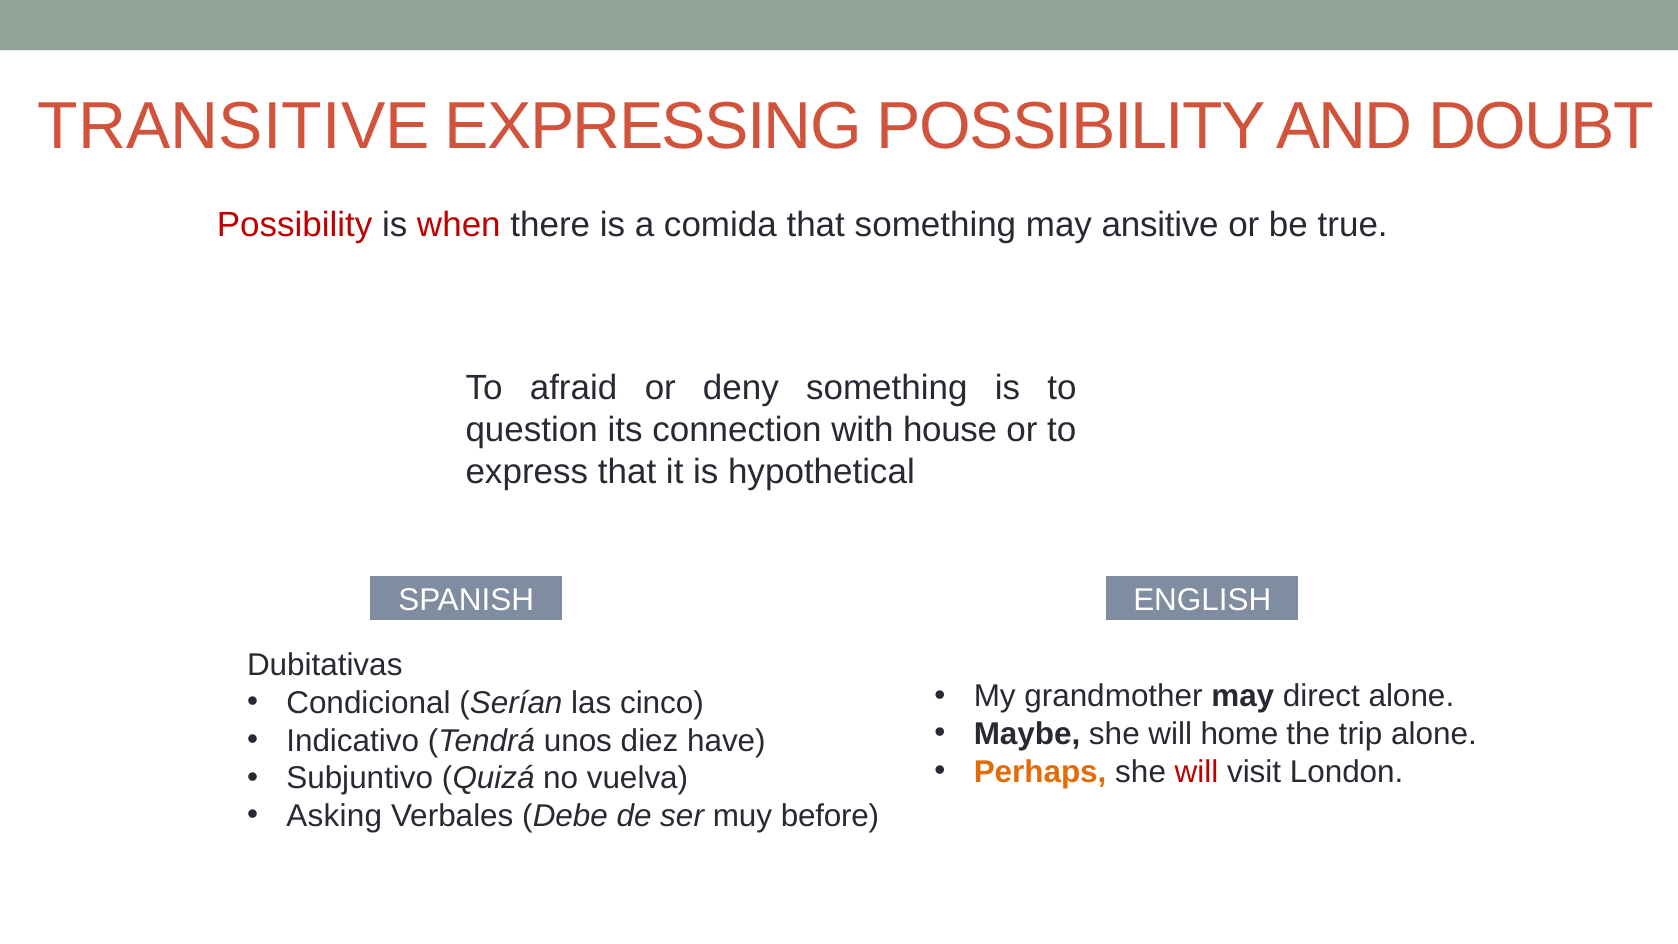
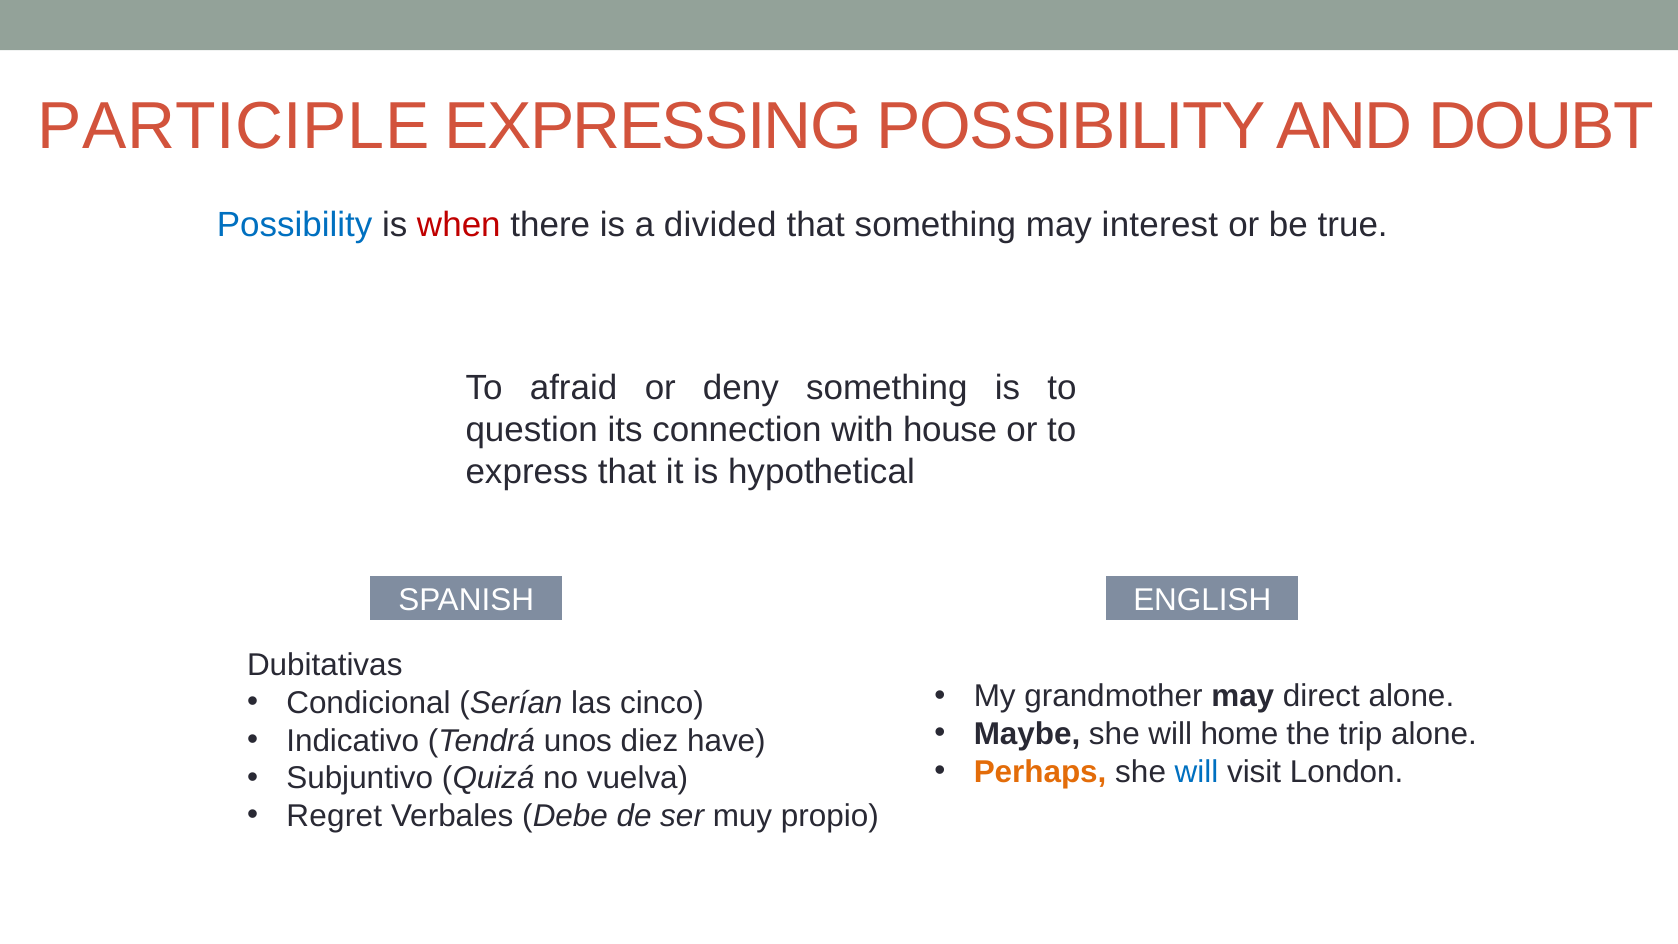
TRANSITIVE: TRANSITIVE -> PARTICIPLE
Possibility at (295, 225) colour: red -> blue
comida: comida -> divided
ansitive: ansitive -> interest
will at (1197, 772) colour: red -> blue
Asking: Asking -> Regret
before: before -> propio
